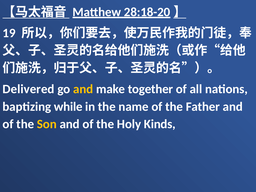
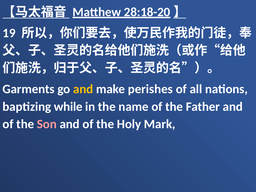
Delivered: Delivered -> Garments
together: together -> perishes
Son colour: yellow -> pink
Kinds: Kinds -> Mark
